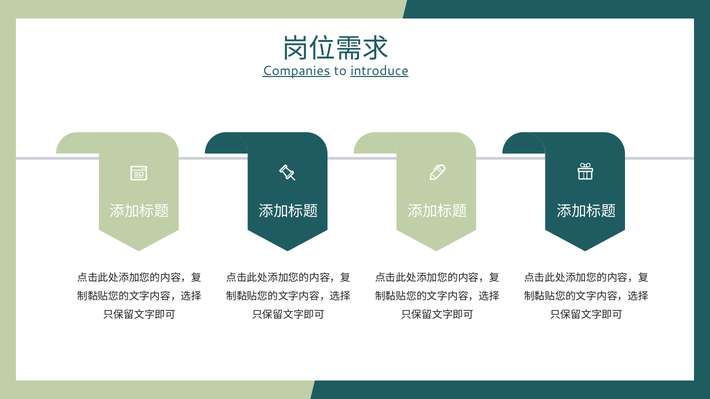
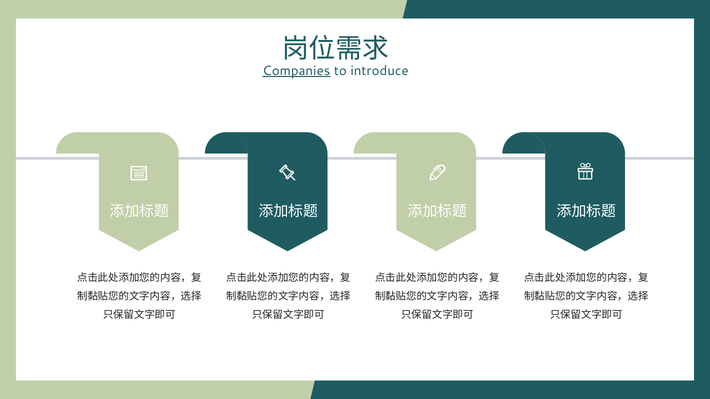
introduce underline: present -> none
